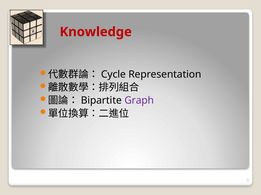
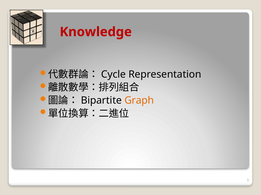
Graph colour: purple -> orange
